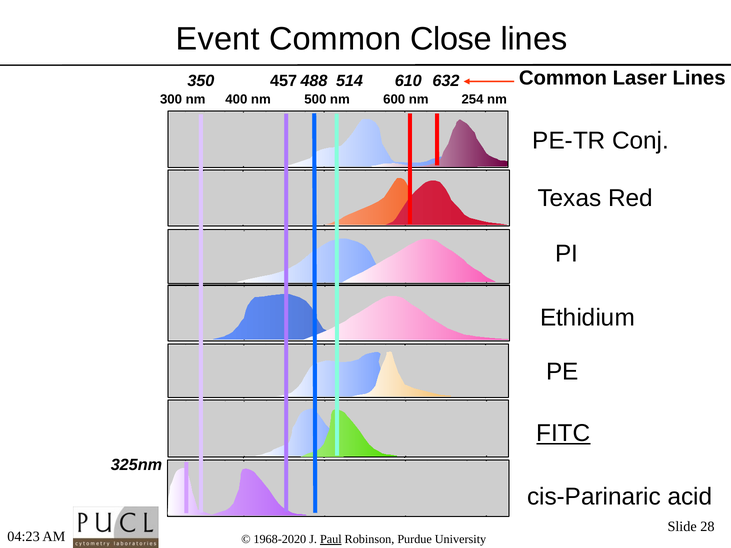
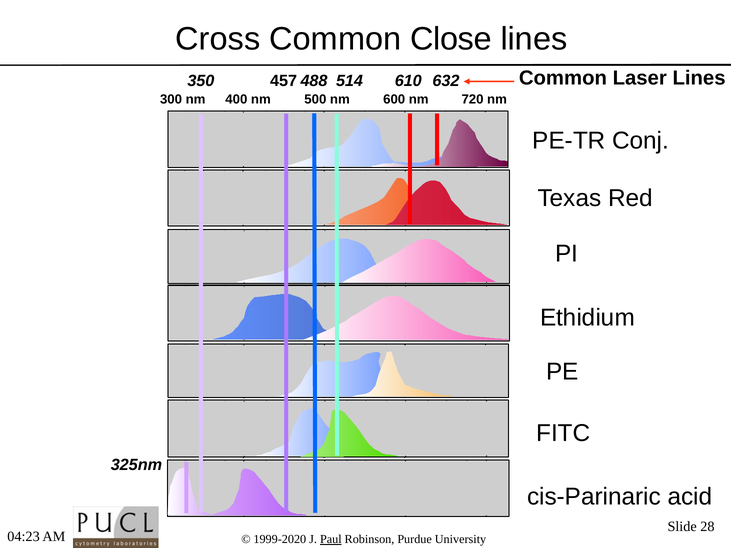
Event: Event -> Cross
254: 254 -> 720
FITC underline: present -> none
1968-2020: 1968-2020 -> 1999-2020
